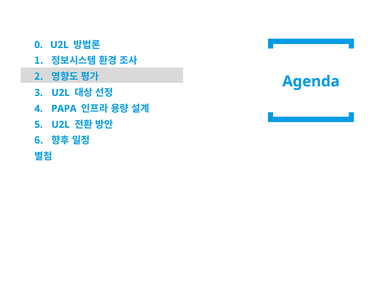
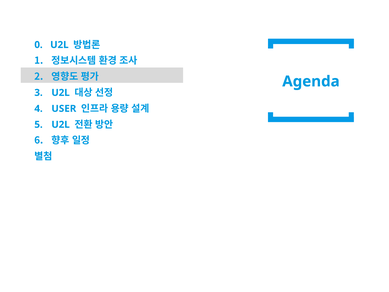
PAPA: PAPA -> USER
